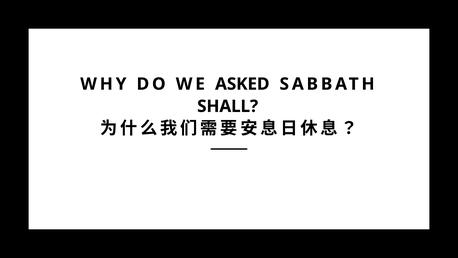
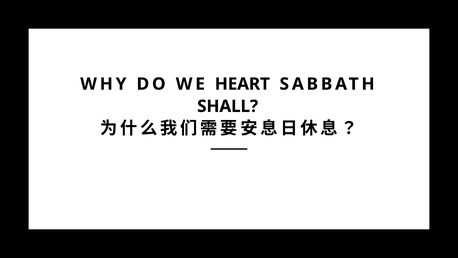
ASKED: ASKED -> HEART
